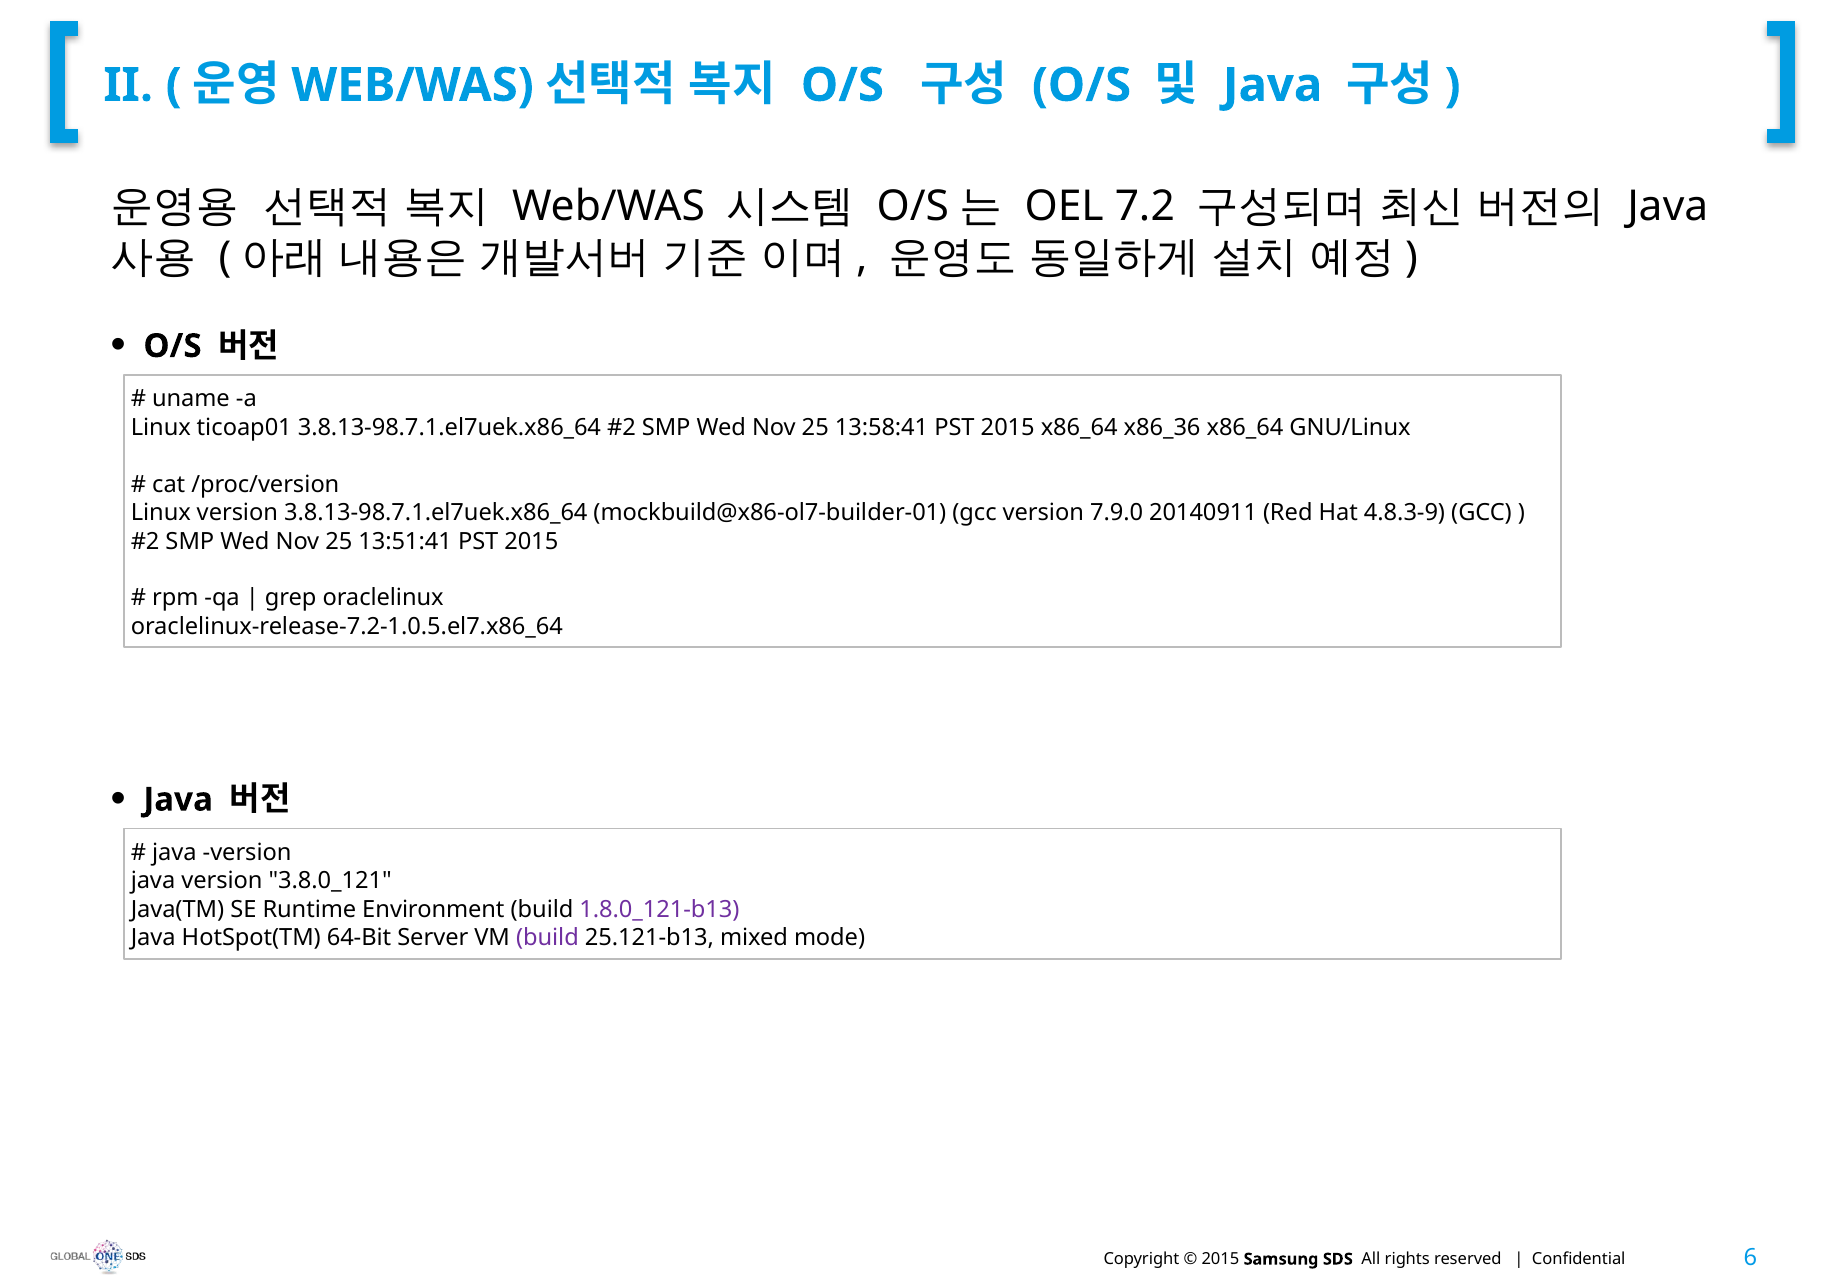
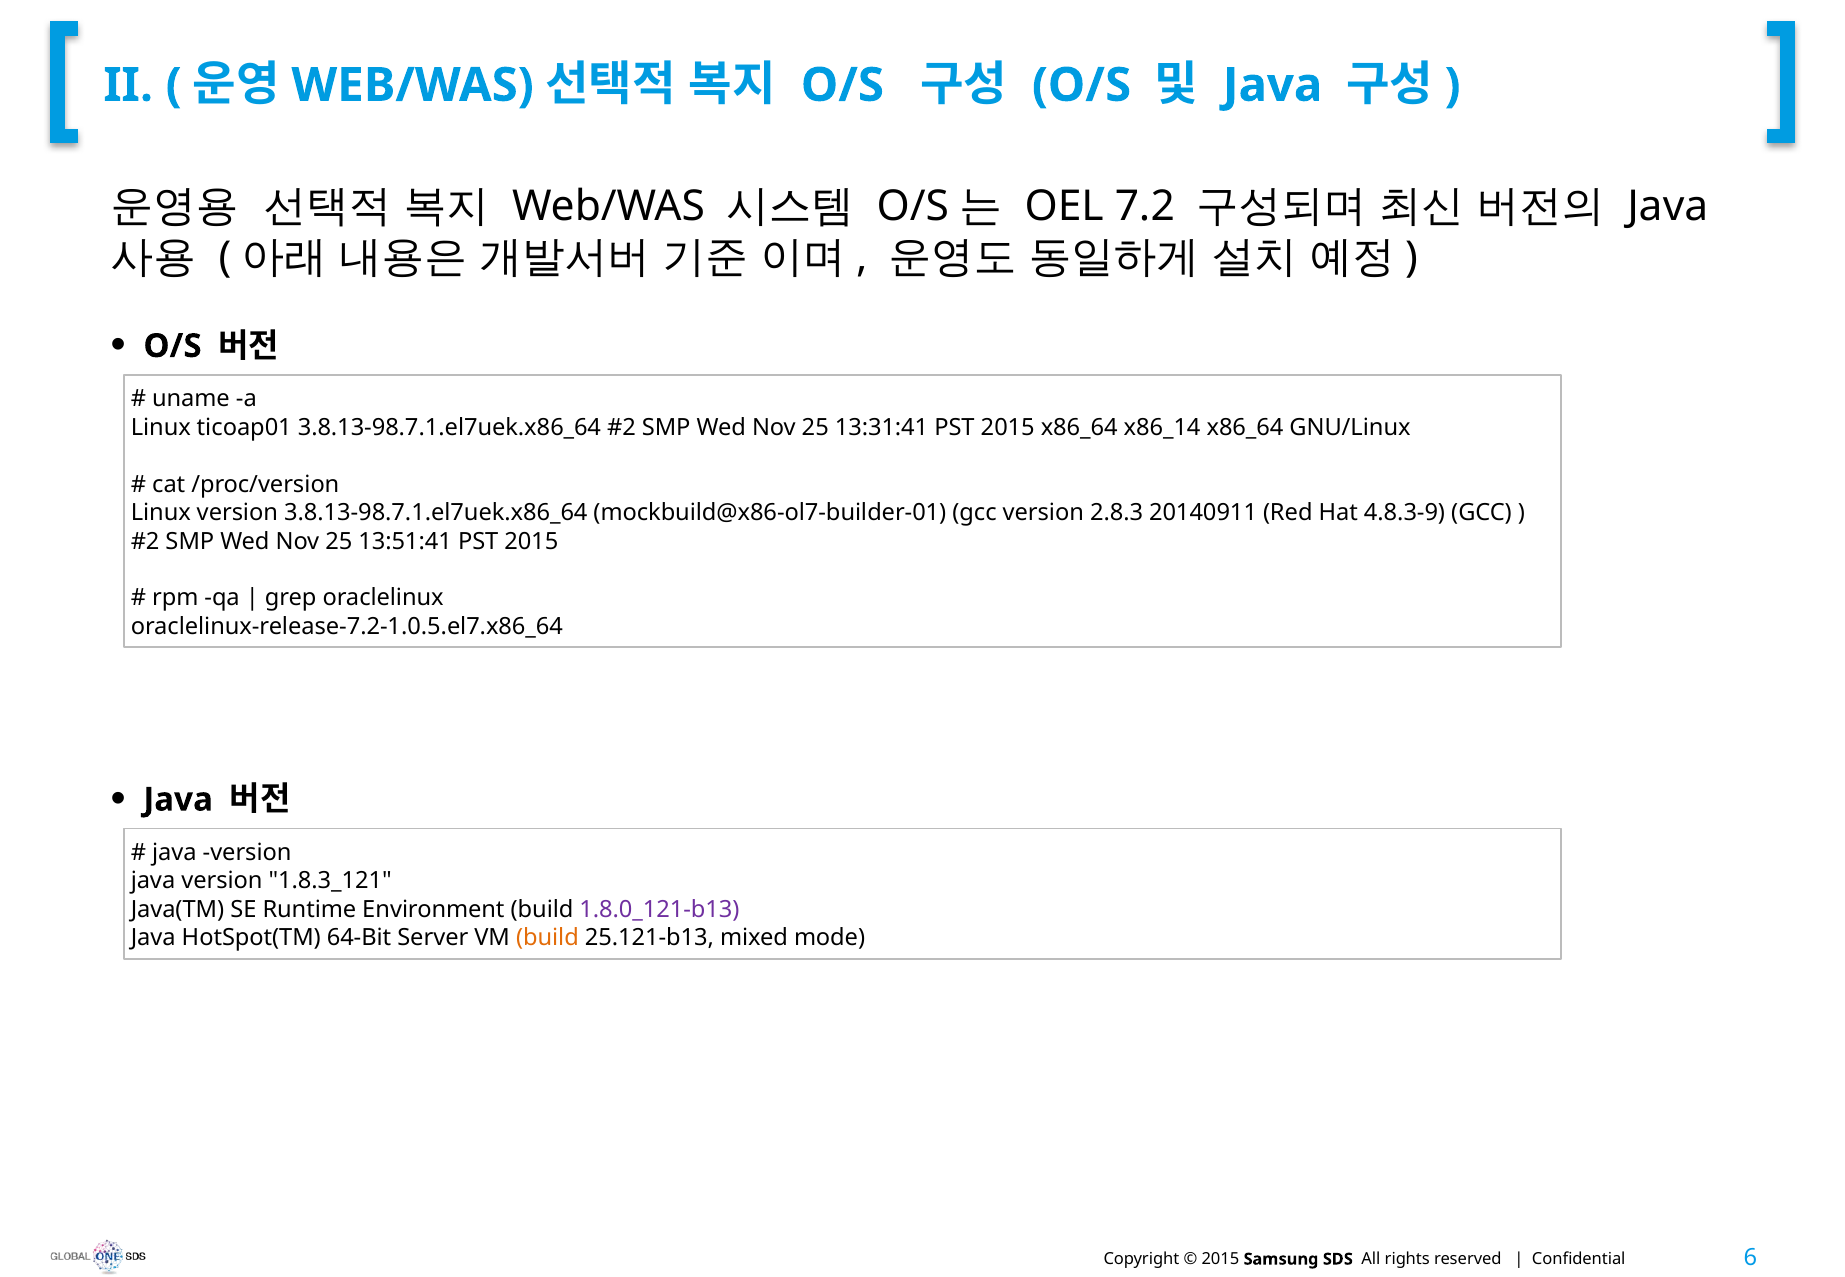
13:58:41: 13:58:41 -> 13:31:41
x86_36: x86_36 -> x86_14
7.9.0: 7.9.0 -> 2.8.3
3.8.0_121: 3.8.0_121 -> 1.8.3_121
build at (547, 938) colour: purple -> orange
